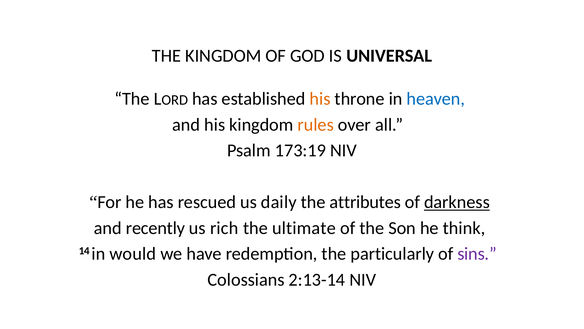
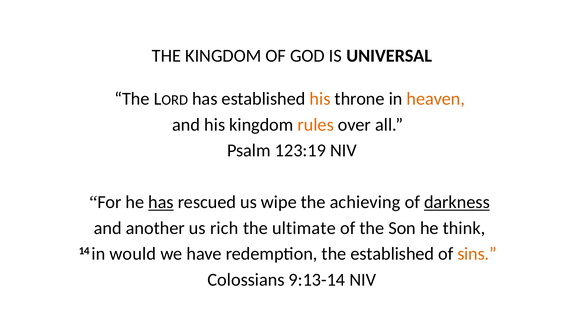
heaven colour: blue -> orange
173:19: 173:19 -> 123:19
has at (161, 202) underline: none -> present
daily: daily -> wipe
attributes: attributes -> achieving
recently: recently -> another
the particularly: particularly -> established
sins colour: purple -> orange
2:13-14: 2:13-14 -> 9:13-14
